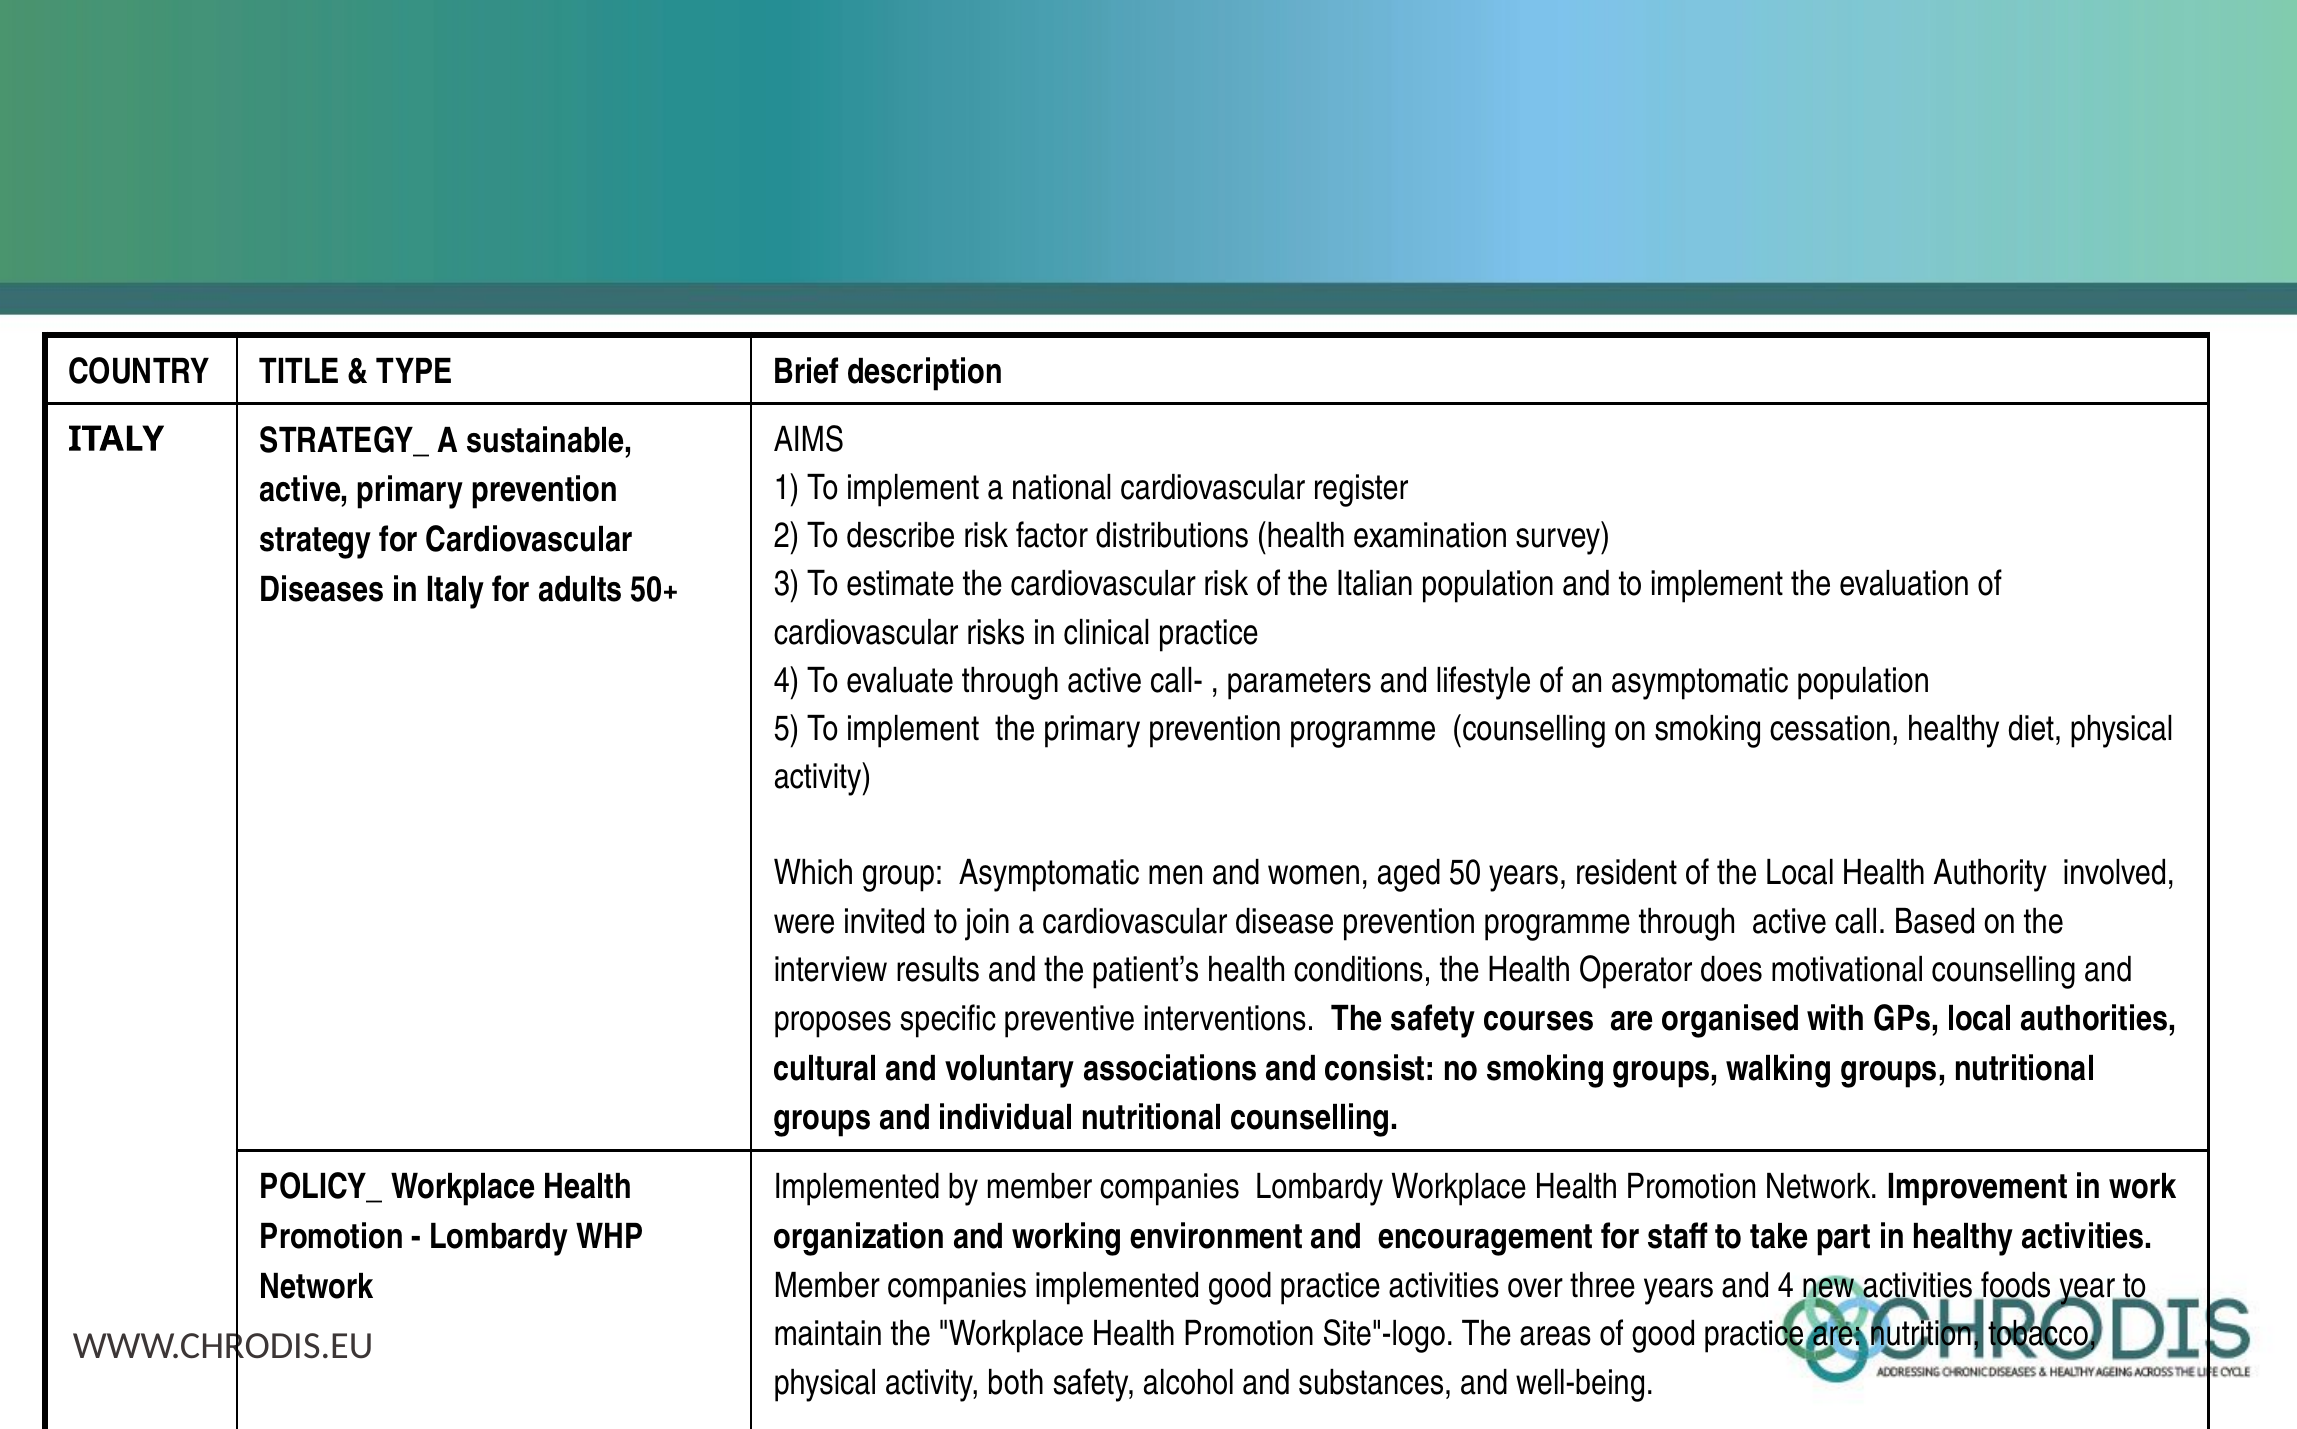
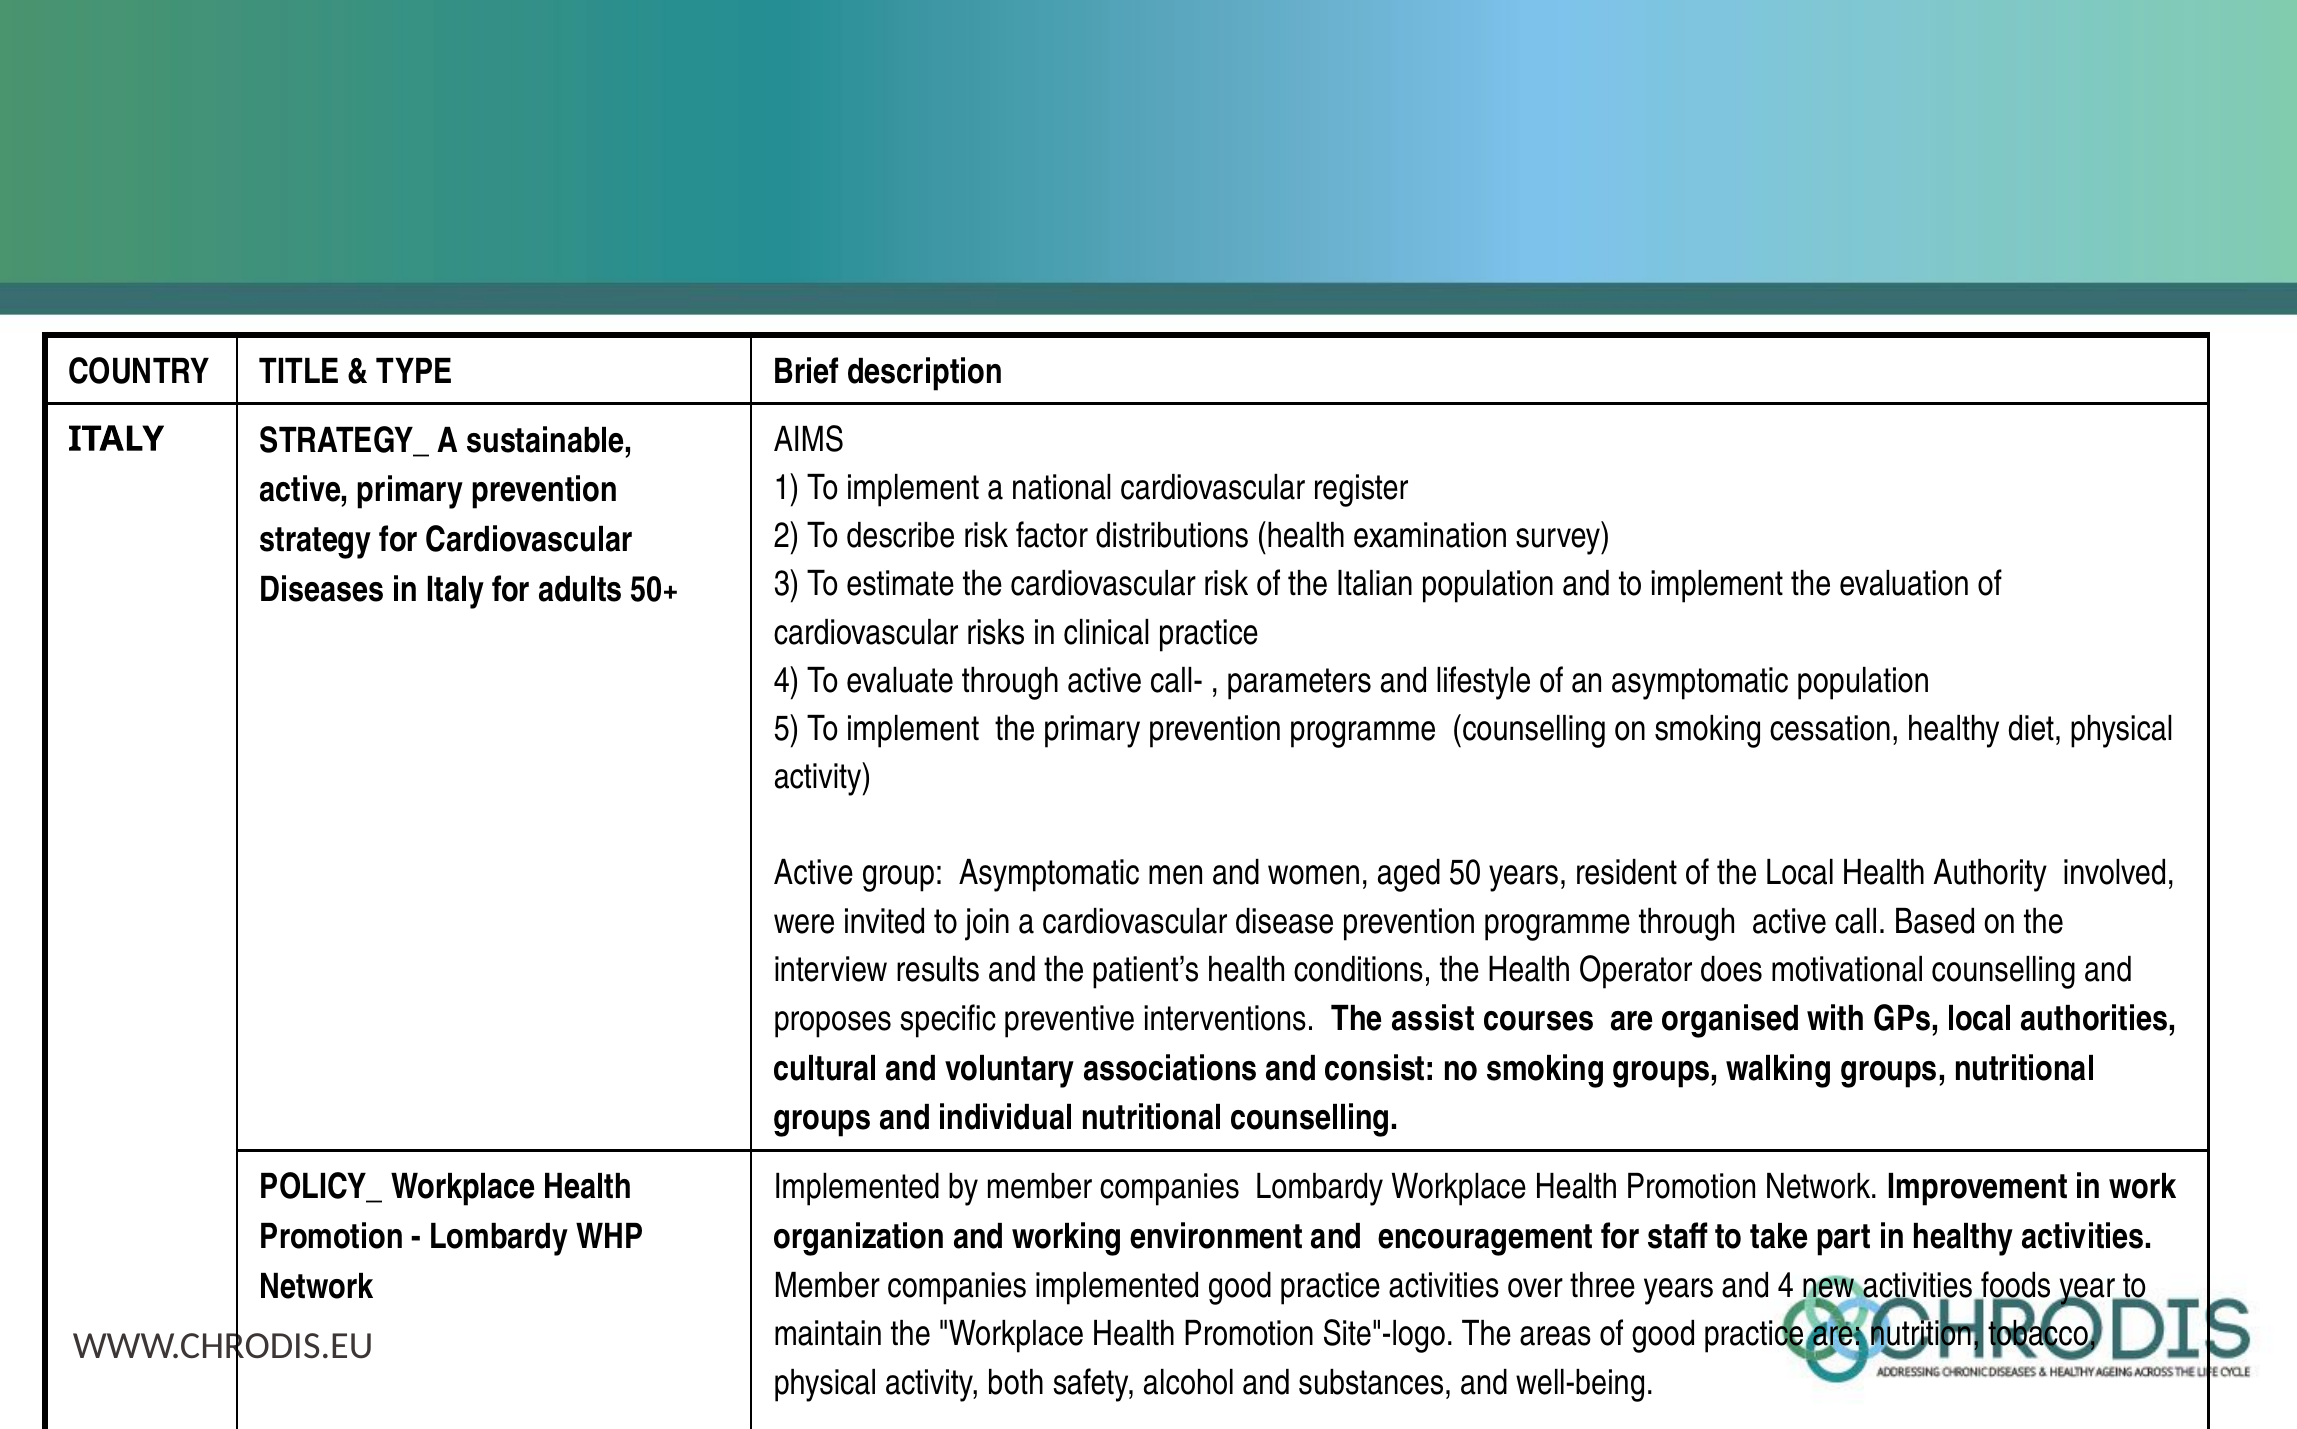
Which at (814, 873): Which -> Active
The safety: safety -> assist
